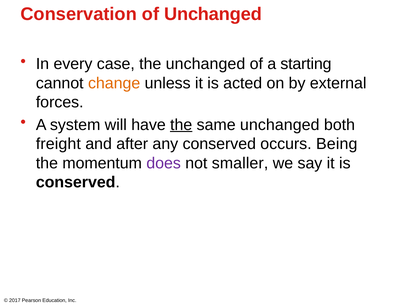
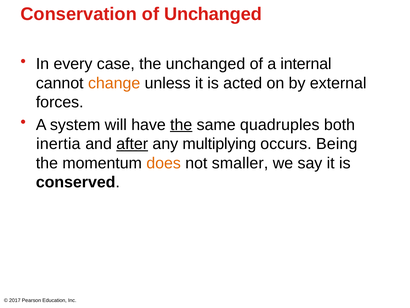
starting: starting -> internal
same unchanged: unchanged -> quadruples
freight: freight -> inertia
after underline: none -> present
any conserved: conserved -> multiplying
does colour: purple -> orange
